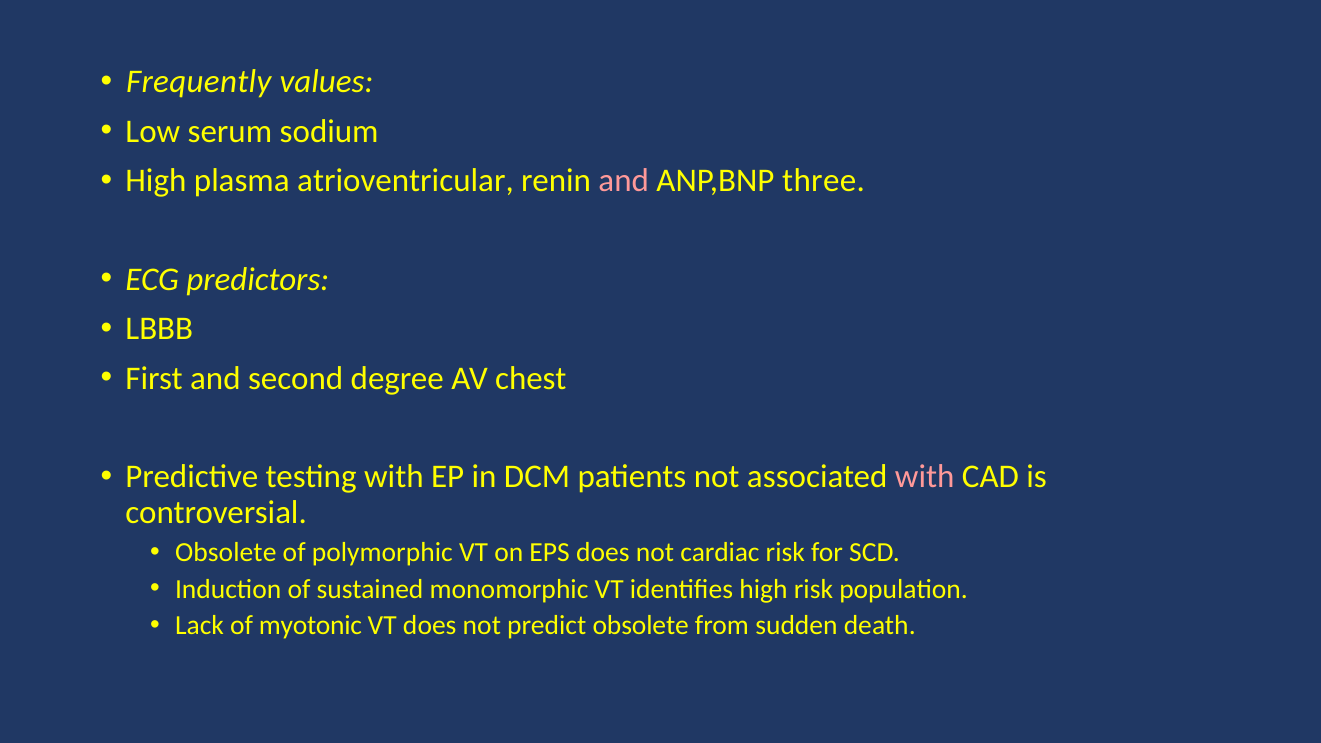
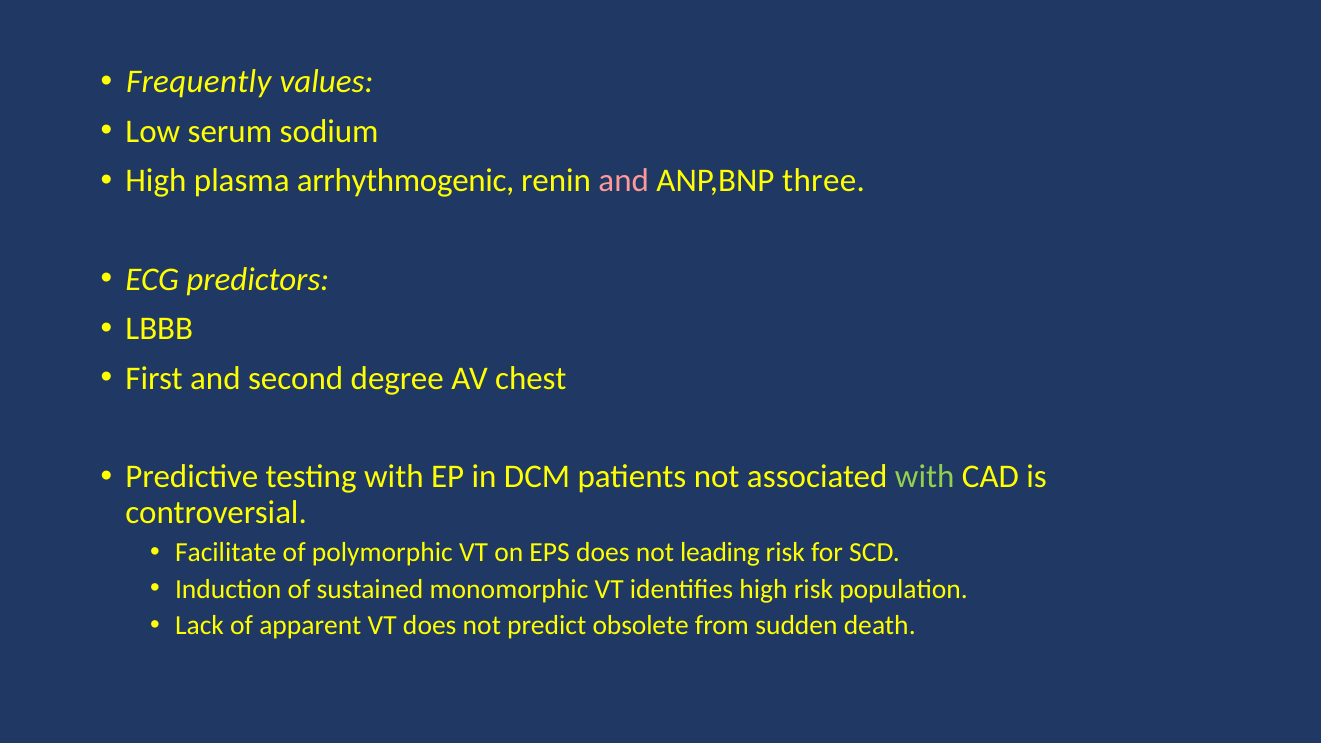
atrioventricular: atrioventricular -> arrhythmogenic
with at (925, 477) colour: pink -> light green
Obsolete at (226, 552): Obsolete -> Facilitate
cardiac: cardiac -> leading
myotonic: myotonic -> apparent
